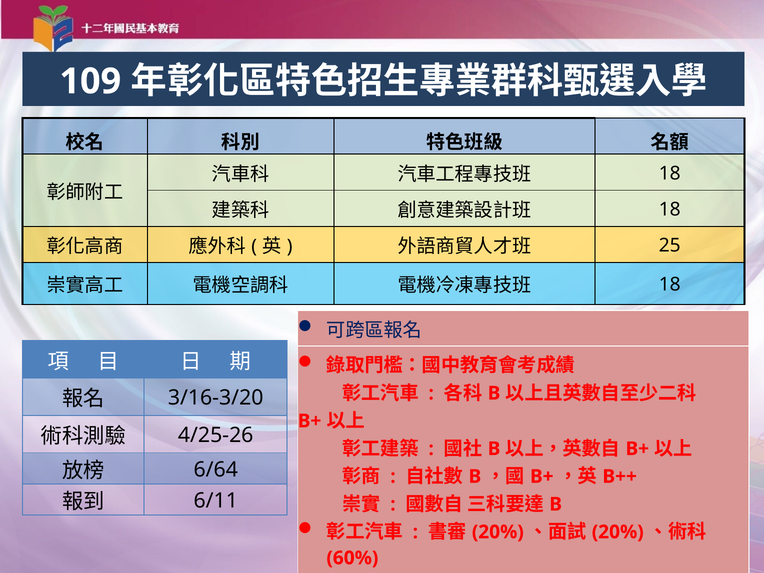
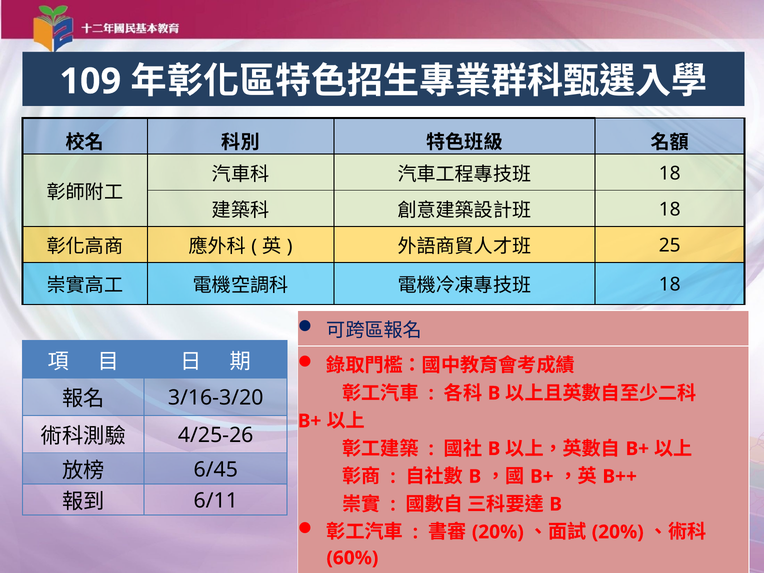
6/64: 6/64 -> 6/45
